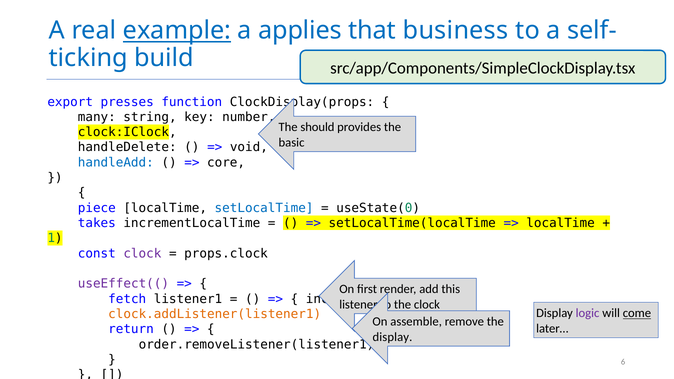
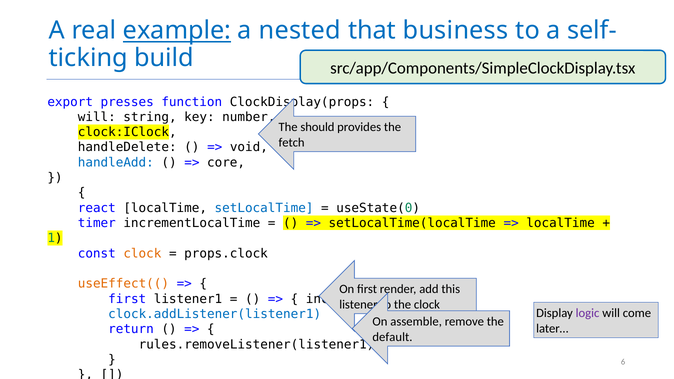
applies: applies -> nested
many at (97, 117): many -> will
basic: basic -> fetch
piece: piece -> react
takes: takes -> timer
clock at (142, 254) colour: purple -> orange
useEffect(( colour: purple -> orange
fetch at (127, 299): fetch -> first
come underline: present -> none
clock.addListener(listener1 colour: orange -> blue
display at (392, 337): display -> default
order.removeListener(listener1: order.removeListener(listener1 -> rules.removeListener(listener1
